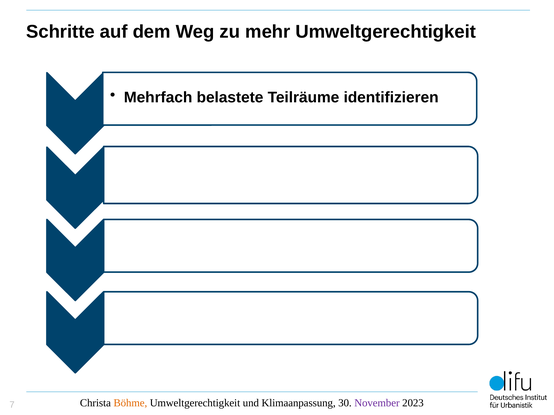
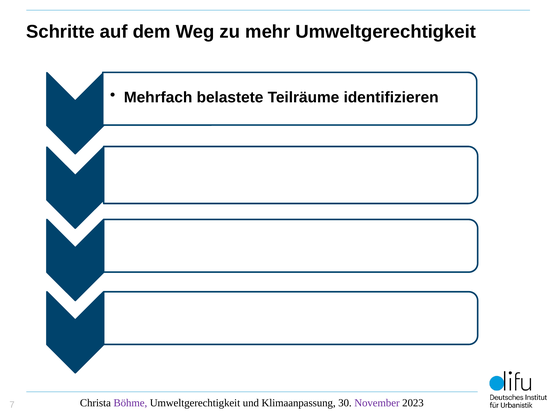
Böhme colour: orange -> purple
